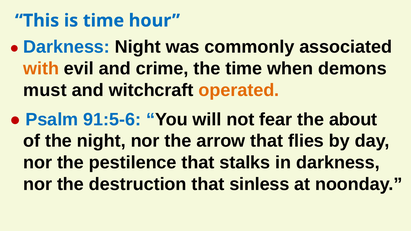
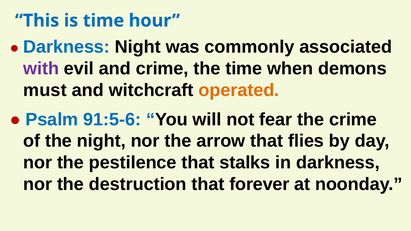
with colour: orange -> purple
the about: about -> crime
sinless: sinless -> forever
